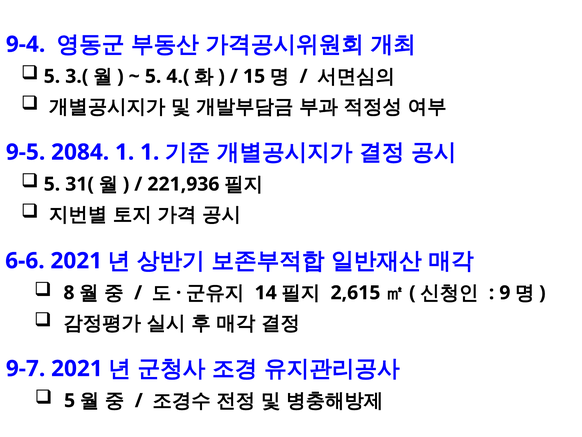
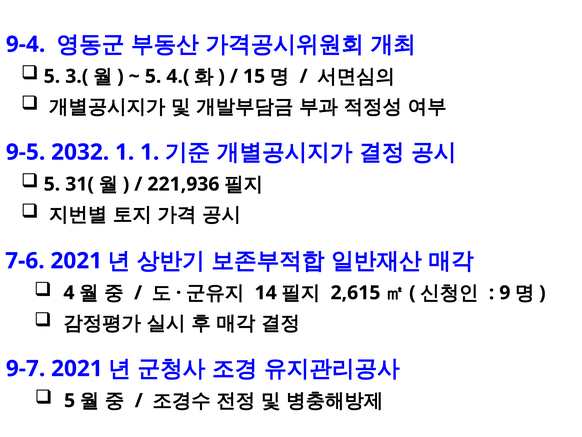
2084: 2084 -> 2032
6-6: 6-6 -> 7-6
8: 8 -> 4
